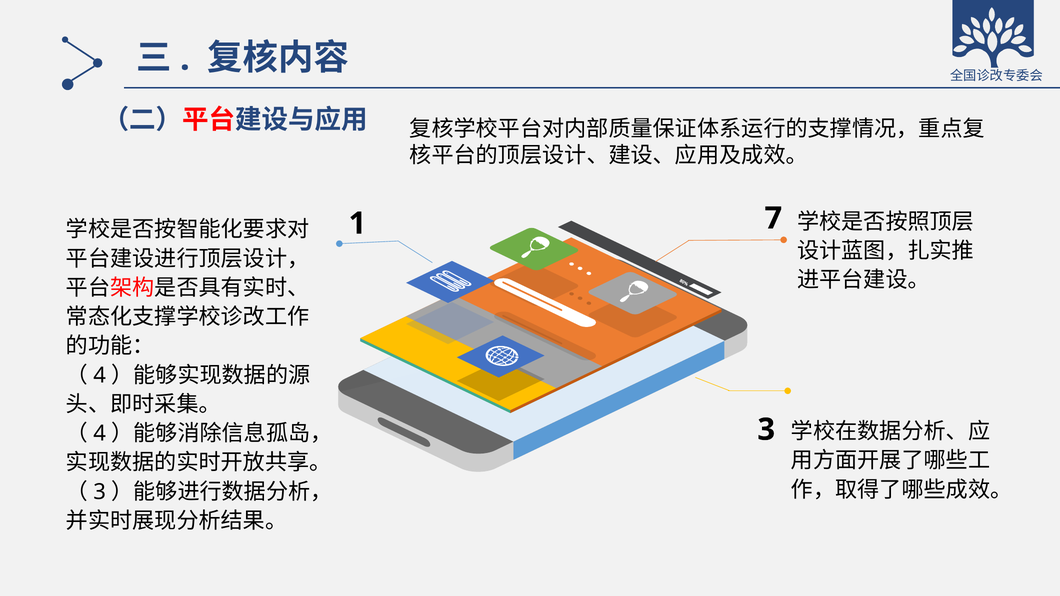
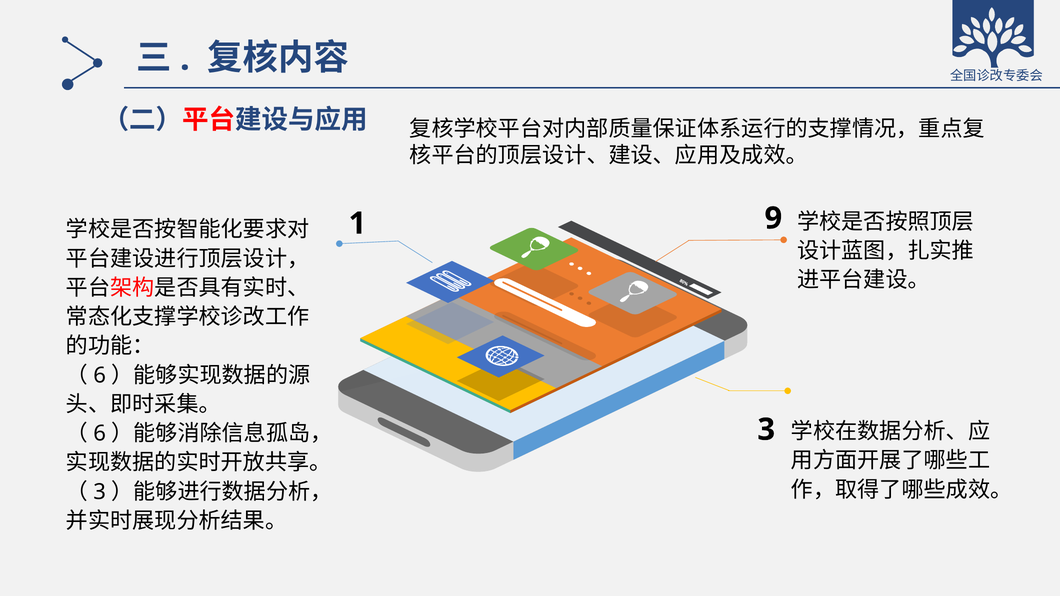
7: 7 -> 9
4 at (100, 375): 4 -> 6
4 at (100, 434): 4 -> 6
